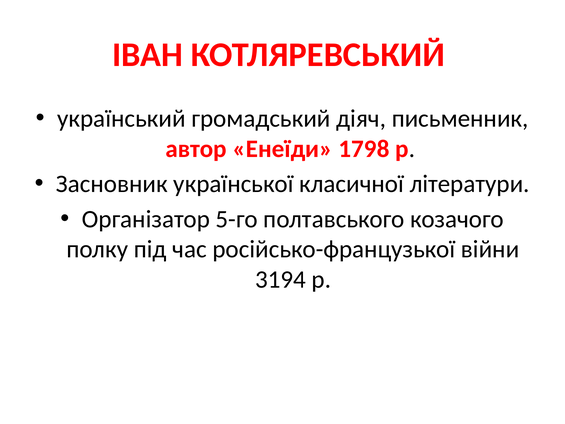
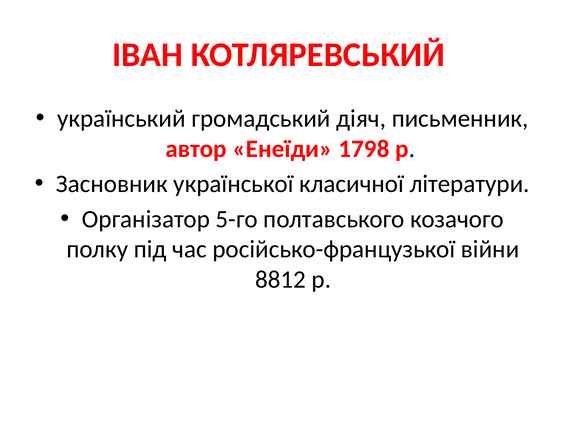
3194: 3194 -> 8812
